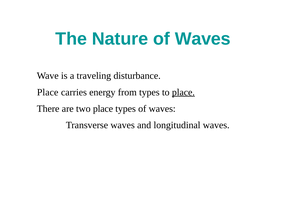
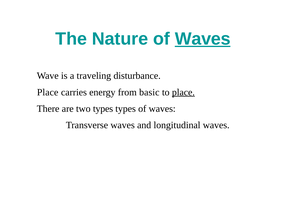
Waves at (203, 39) underline: none -> present
from types: types -> basic
two place: place -> types
